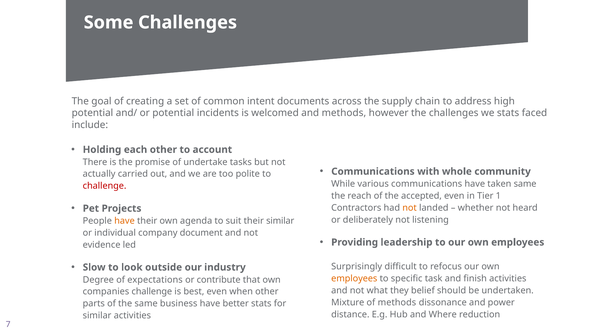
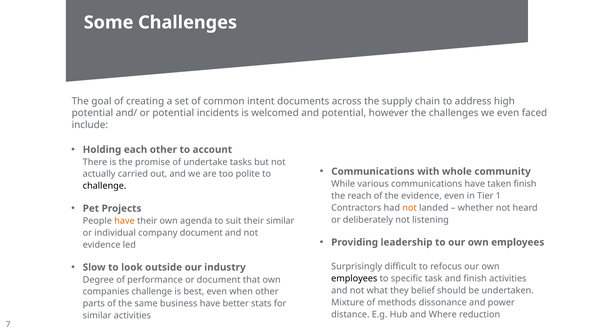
and methods: methods -> potential
we stats: stats -> even
taken same: same -> finish
challenge at (105, 186) colour: red -> black
the accepted: accepted -> evidence
employees at (354, 279) colour: orange -> black
expectations: expectations -> performance
or contribute: contribute -> document
